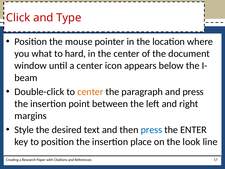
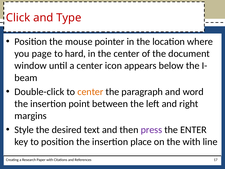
what: what -> page
and press: press -> word
press at (151, 130) colour: blue -> purple
the look: look -> with
